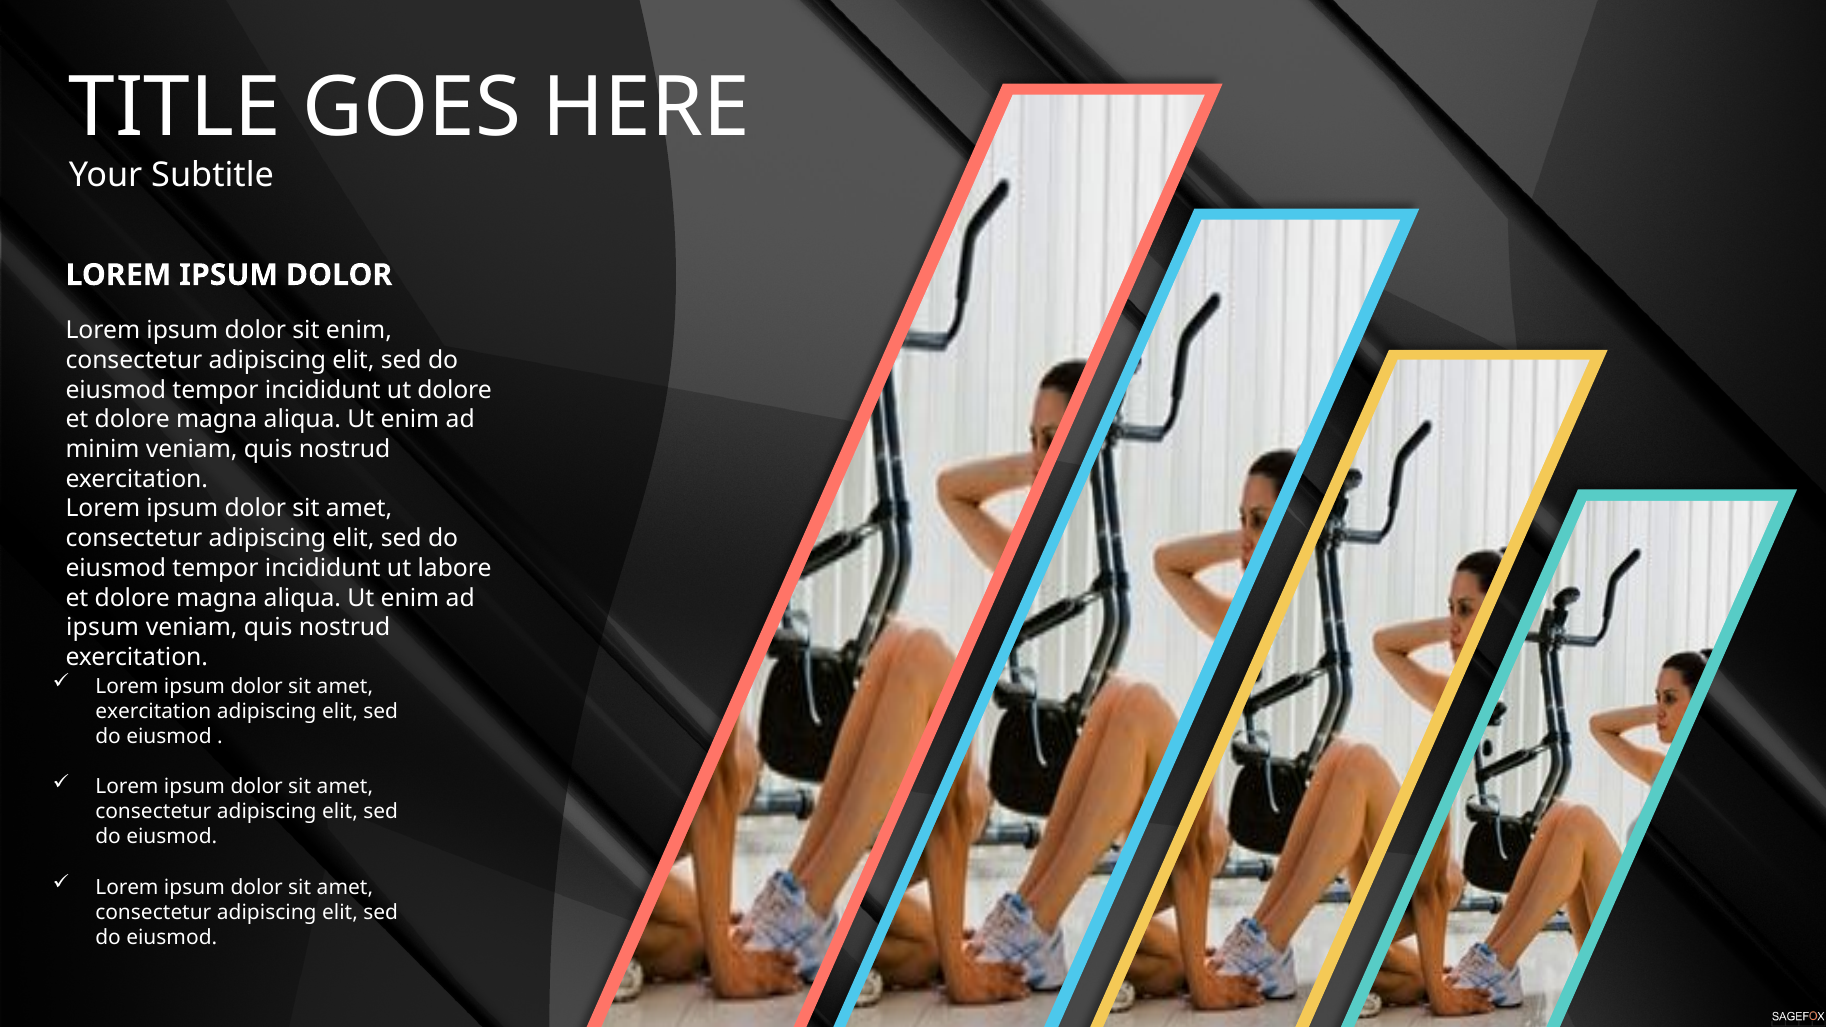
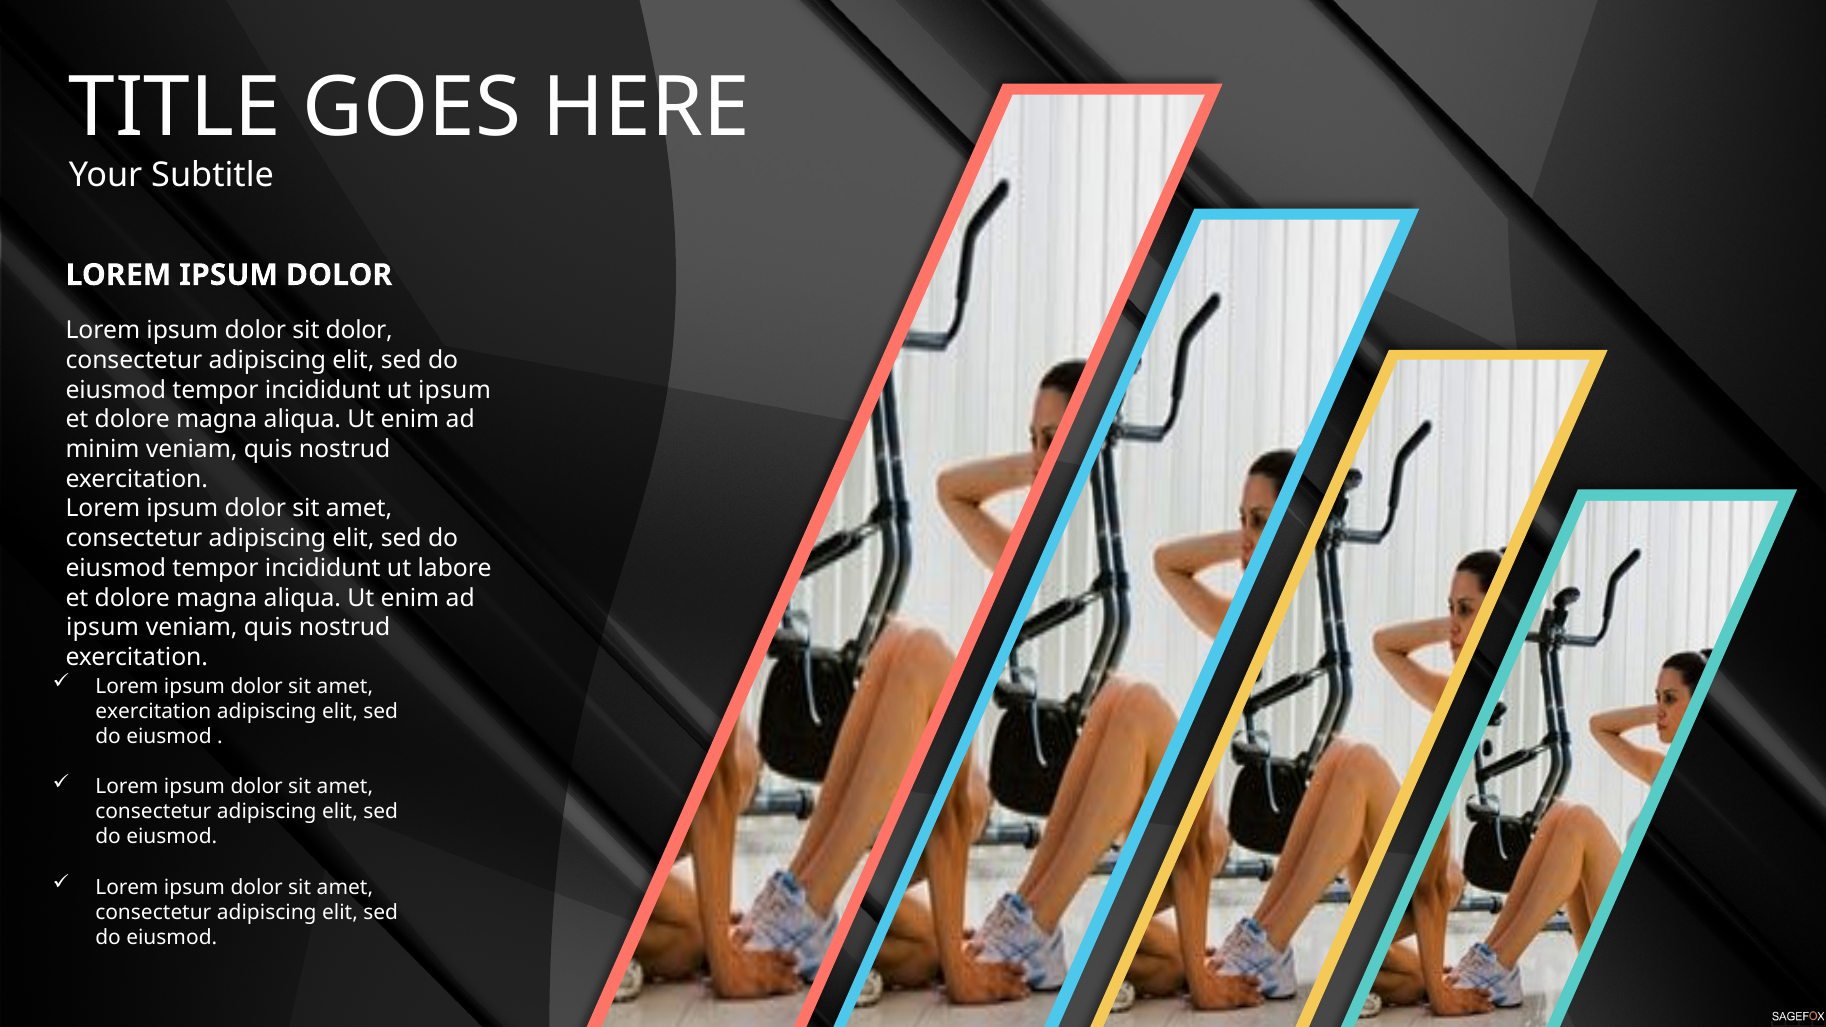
sit enim: enim -> dolor
ut dolore: dolore -> ipsum
